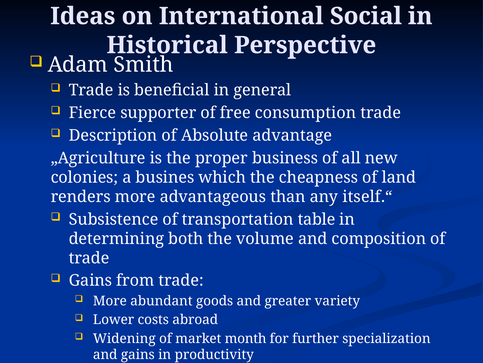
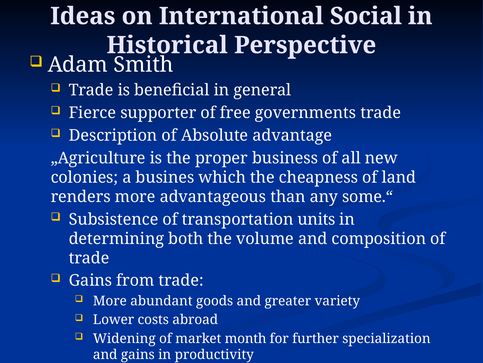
consumption: consumption -> governments
itself.“: itself.“ -> some.“
table: table -> units
